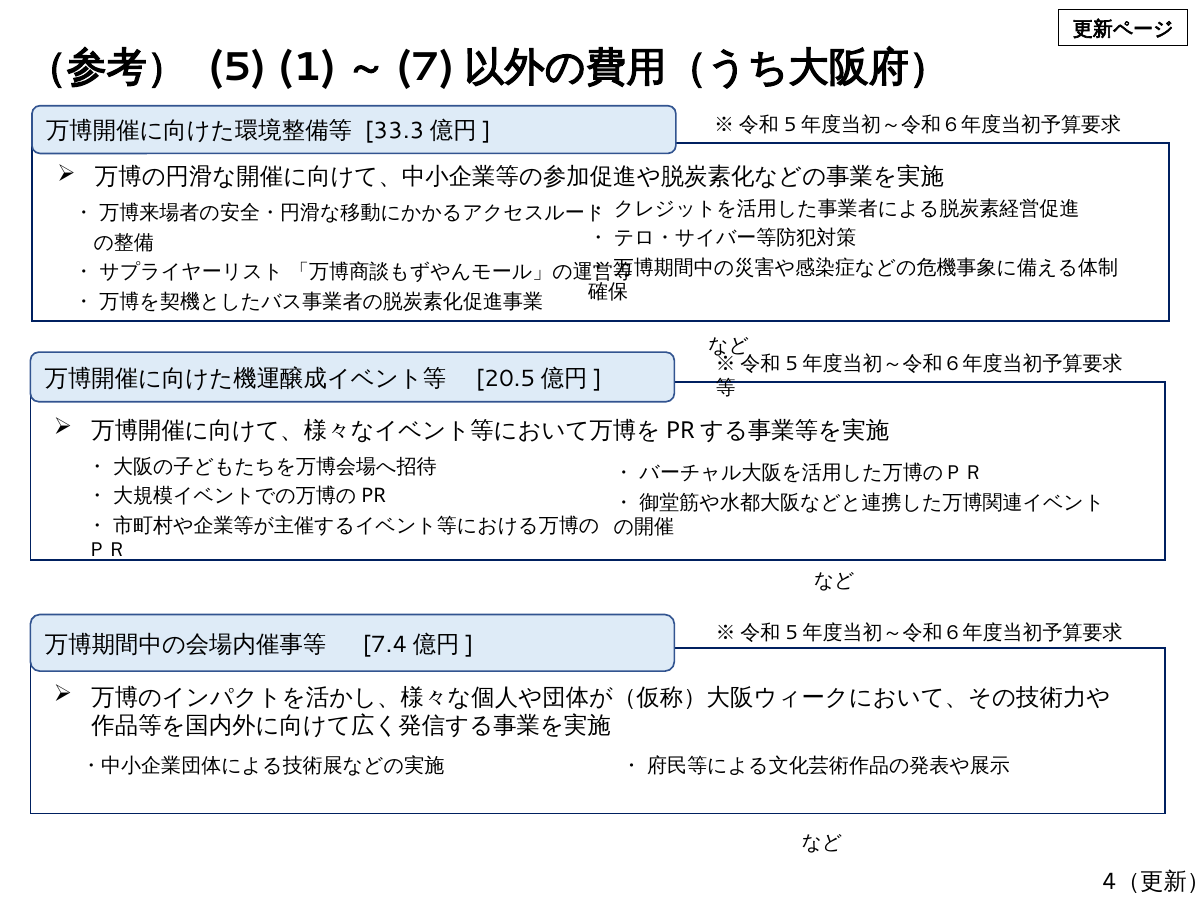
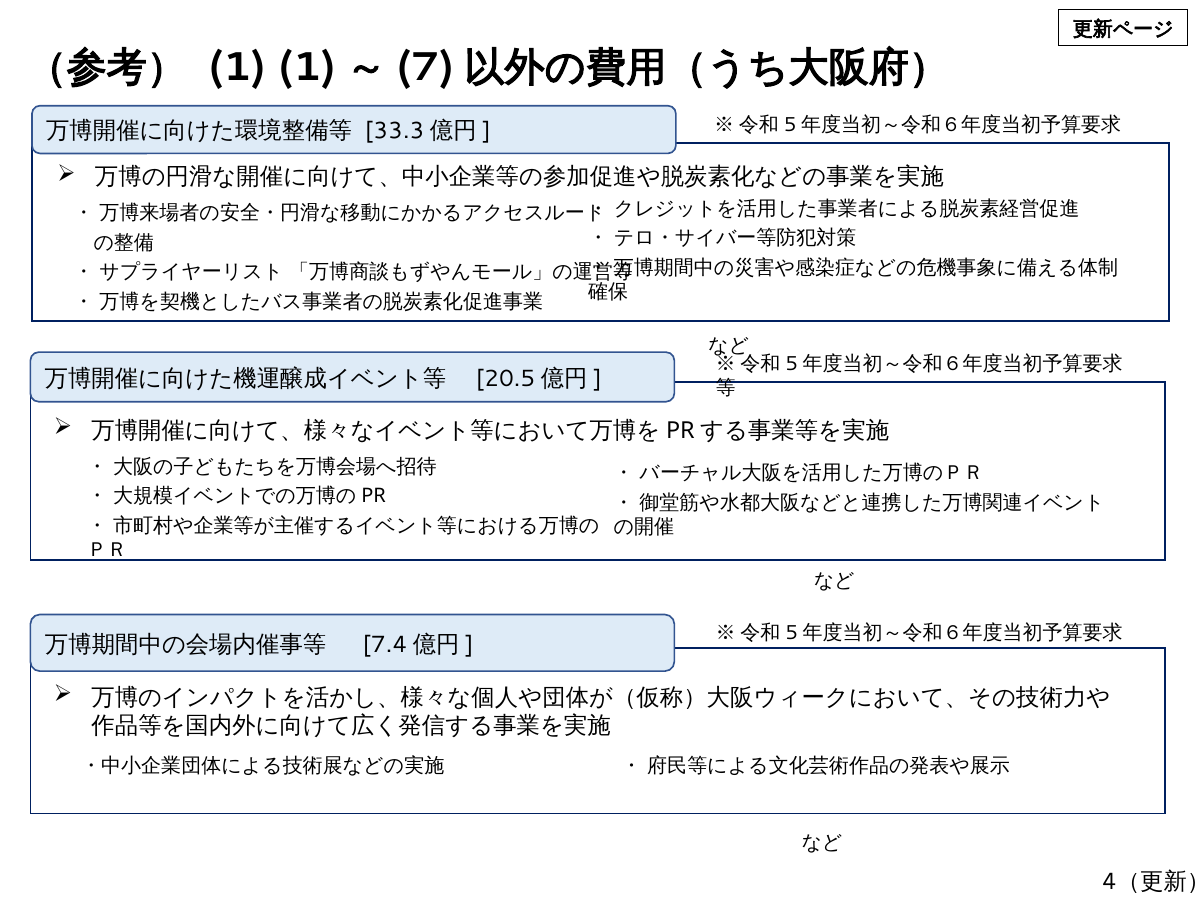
5 at (237, 67): 5 -> 1
